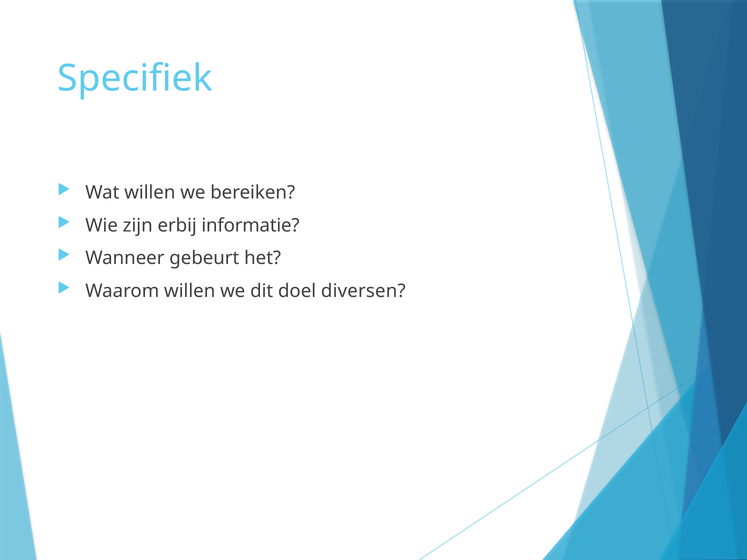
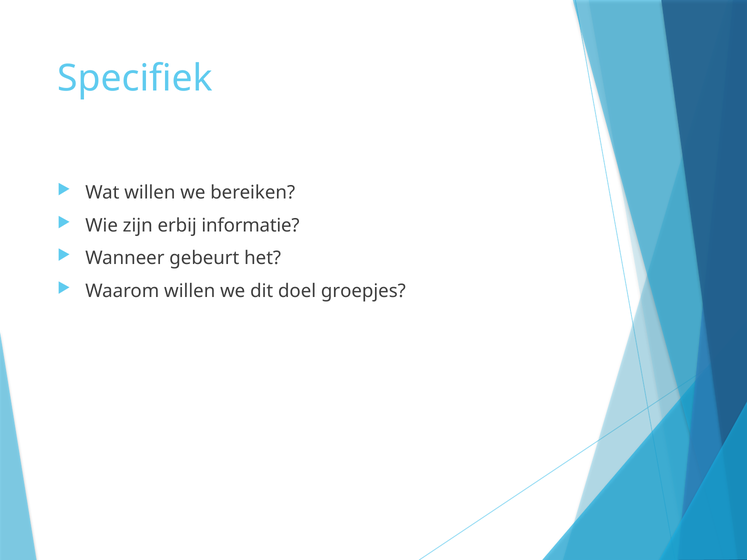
diversen: diversen -> groepjes
